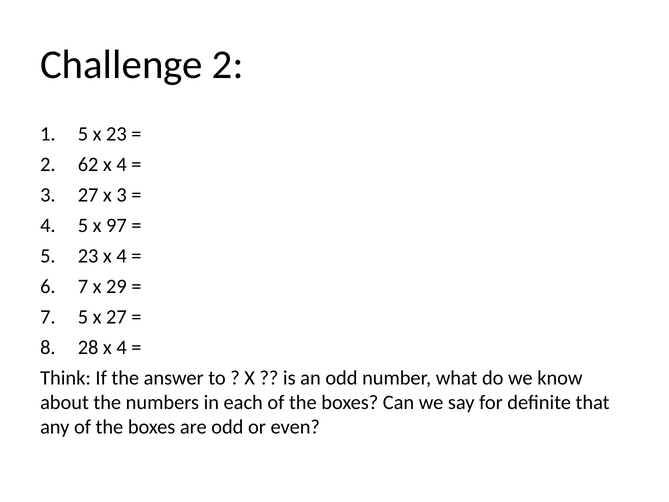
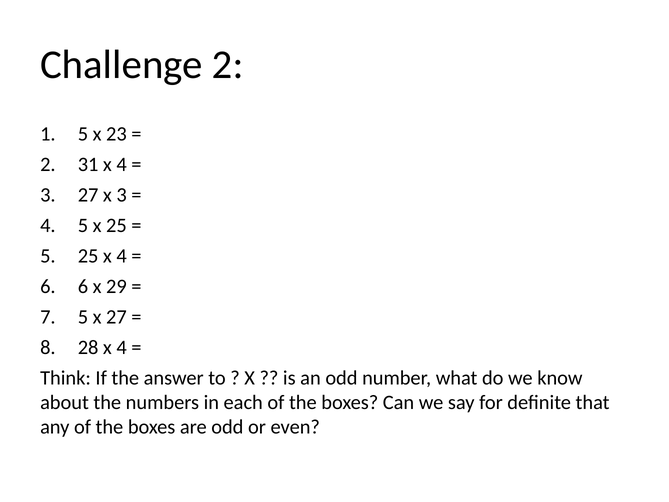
62: 62 -> 31
x 97: 97 -> 25
5 23: 23 -> 25
7 at (83, 286): 7 -> 6
